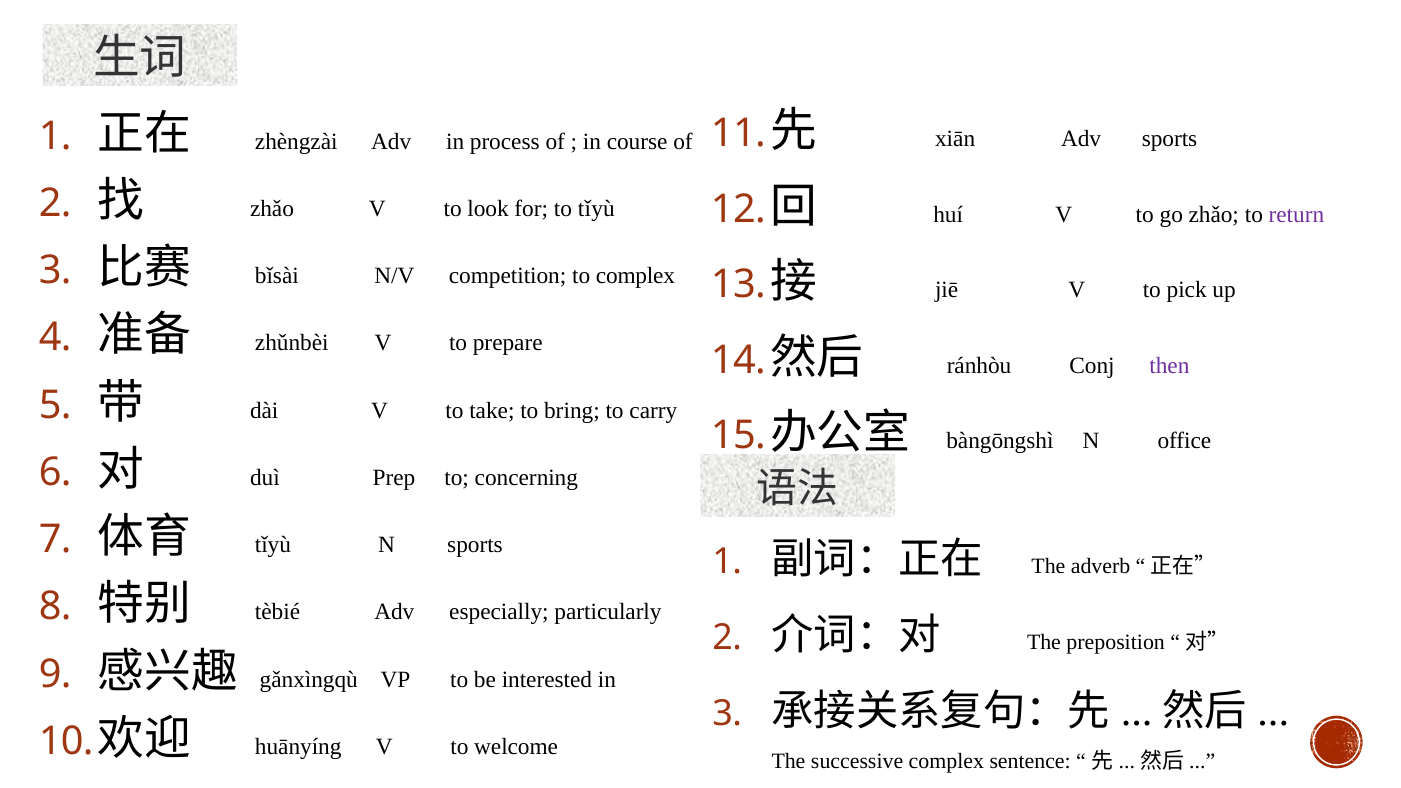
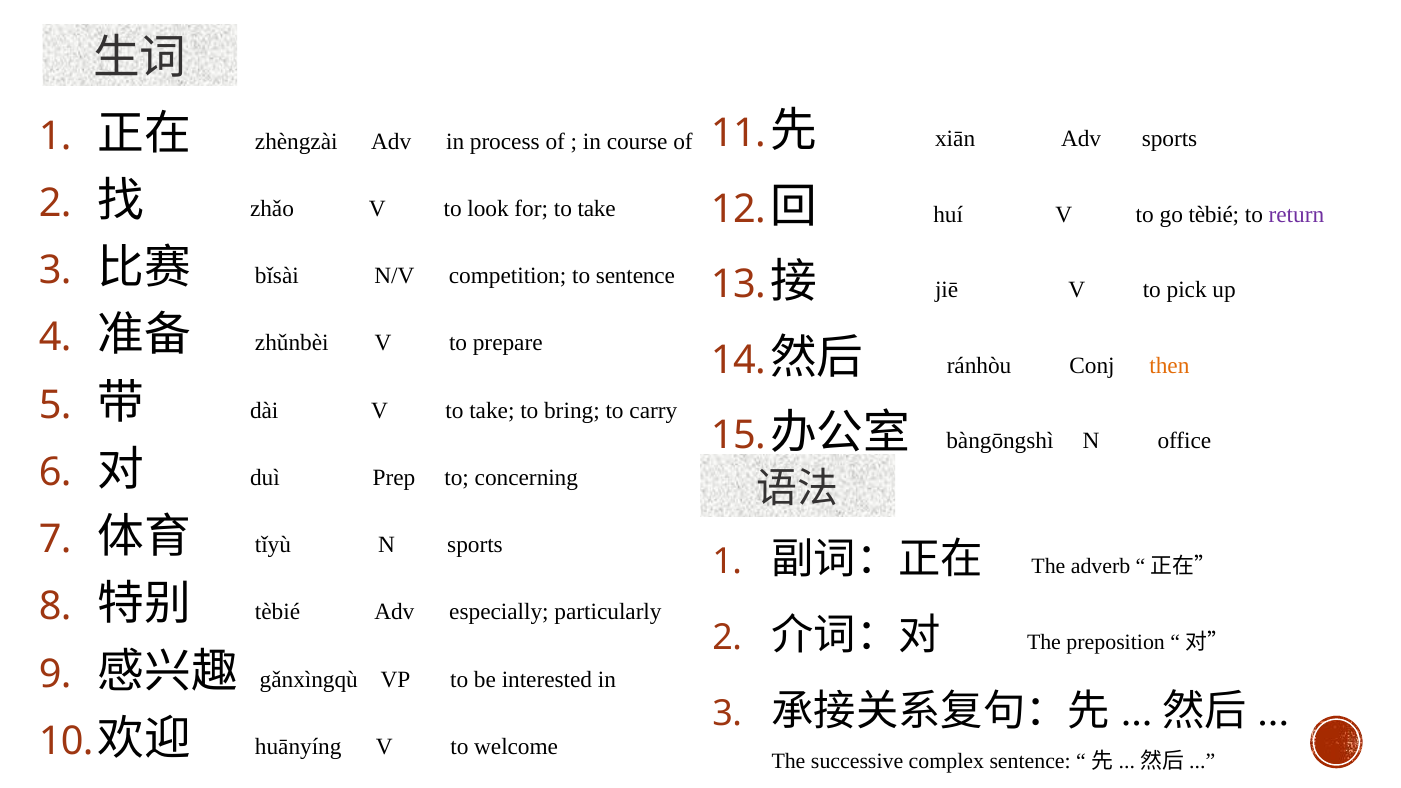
for to tǐyù: tǐyù -> take
go zhǎo: zhǎo -> tèbié
to complex: complex -> sentence
then colour: purple -> orange
